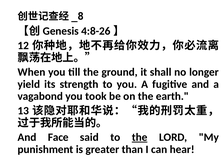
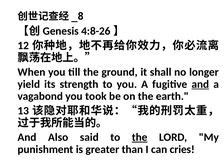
and at (200, 84) underline: none -> present
Face: Face -> Also
hear: hear -> cries
